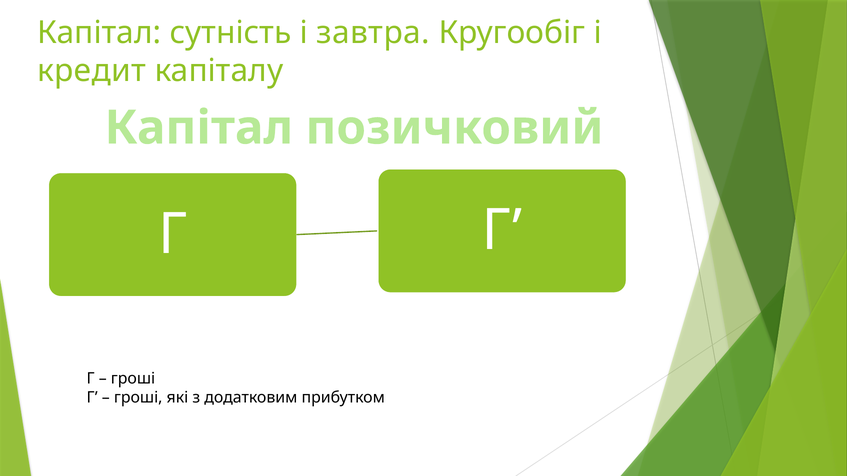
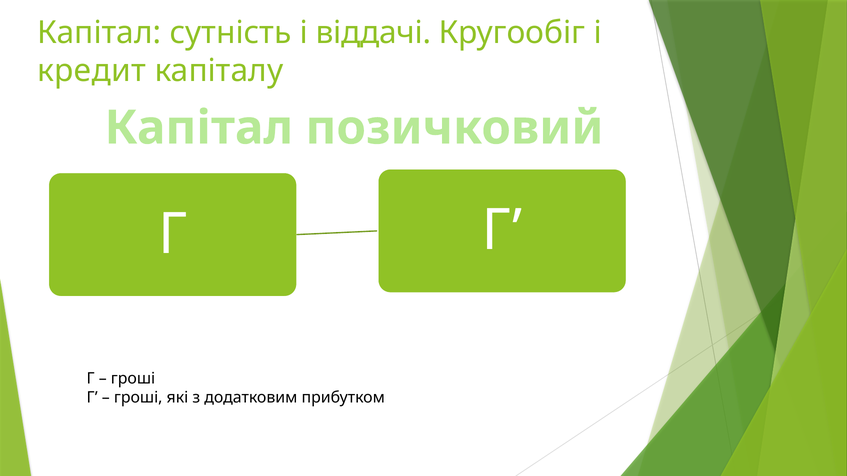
завтра: завтра -> віддачі
